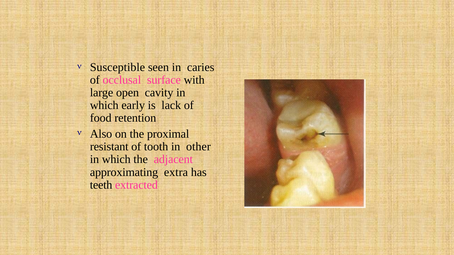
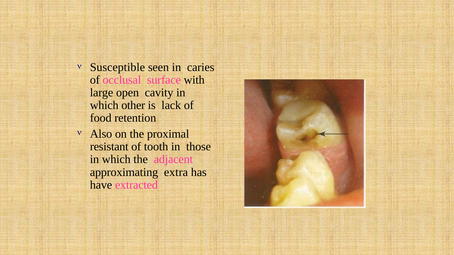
early: early -> other
other: other -> those
teeth: teeth -> have
